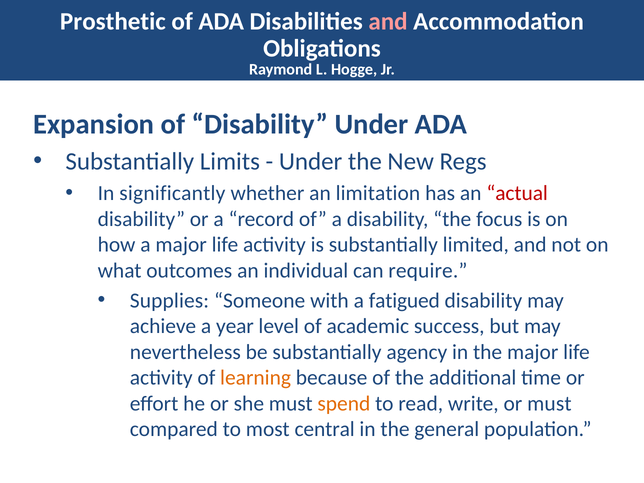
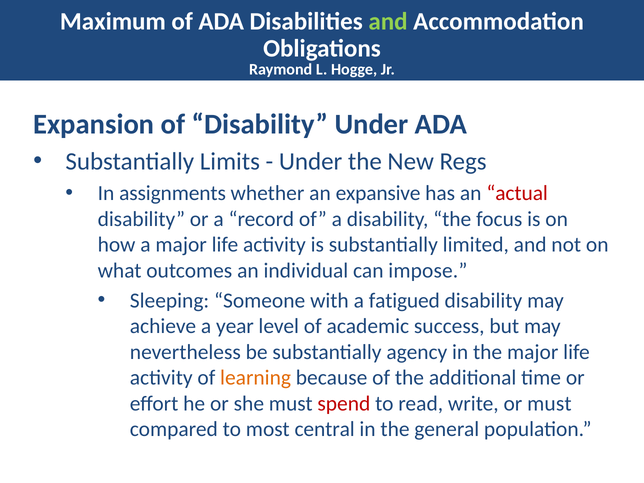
Prosthetic: Prosthetic -> Maximum
and at (388, 21) colour: pink -> light green
significantly: significantly -> assignments
limitation: limitation -> expansive
require: require -> impose
Supplies: Supplies -> Sleeping
spend colour: orange -> red
